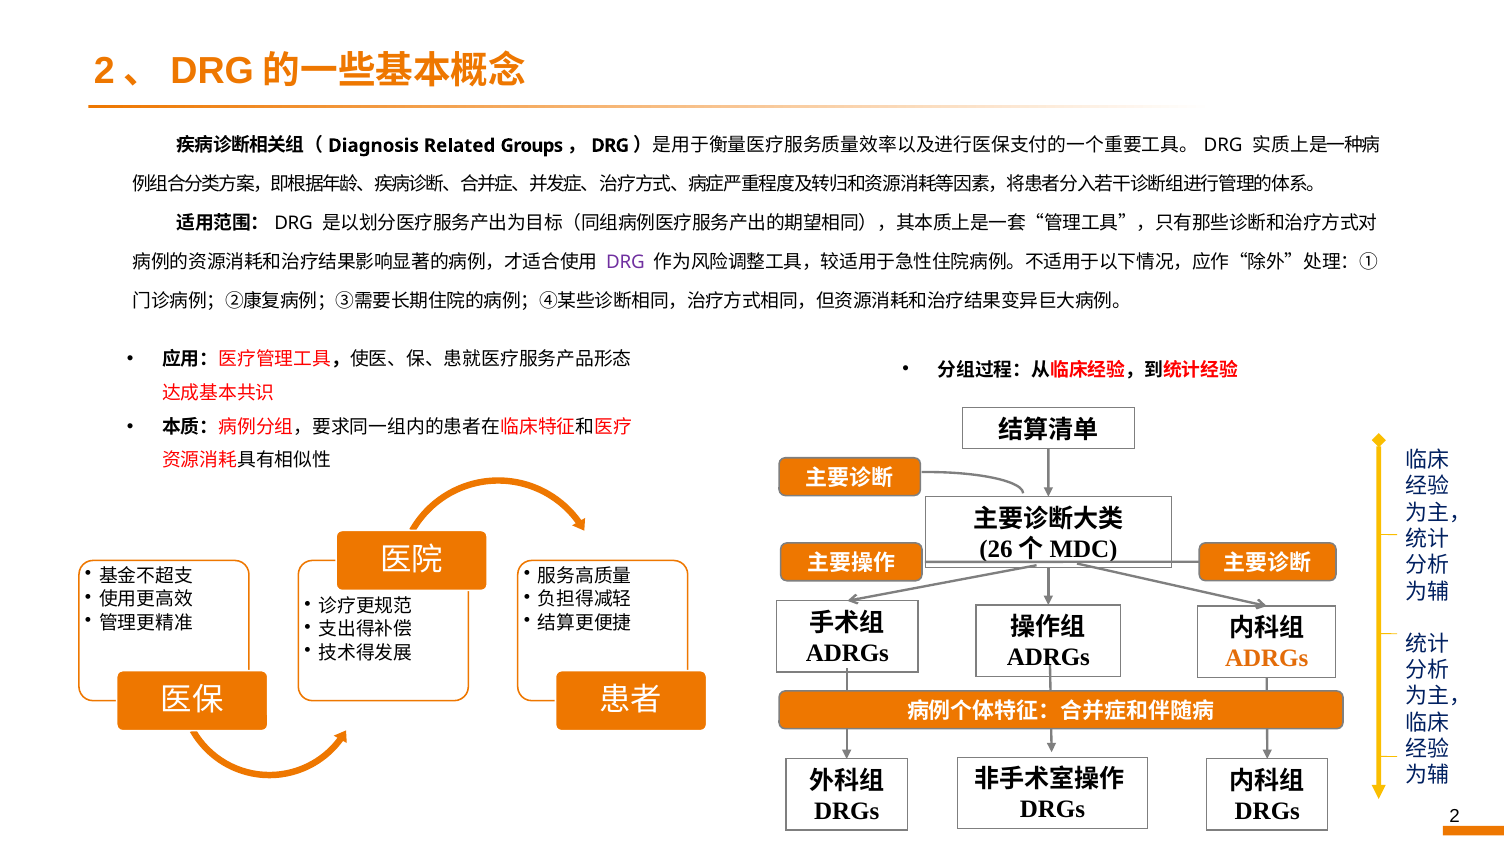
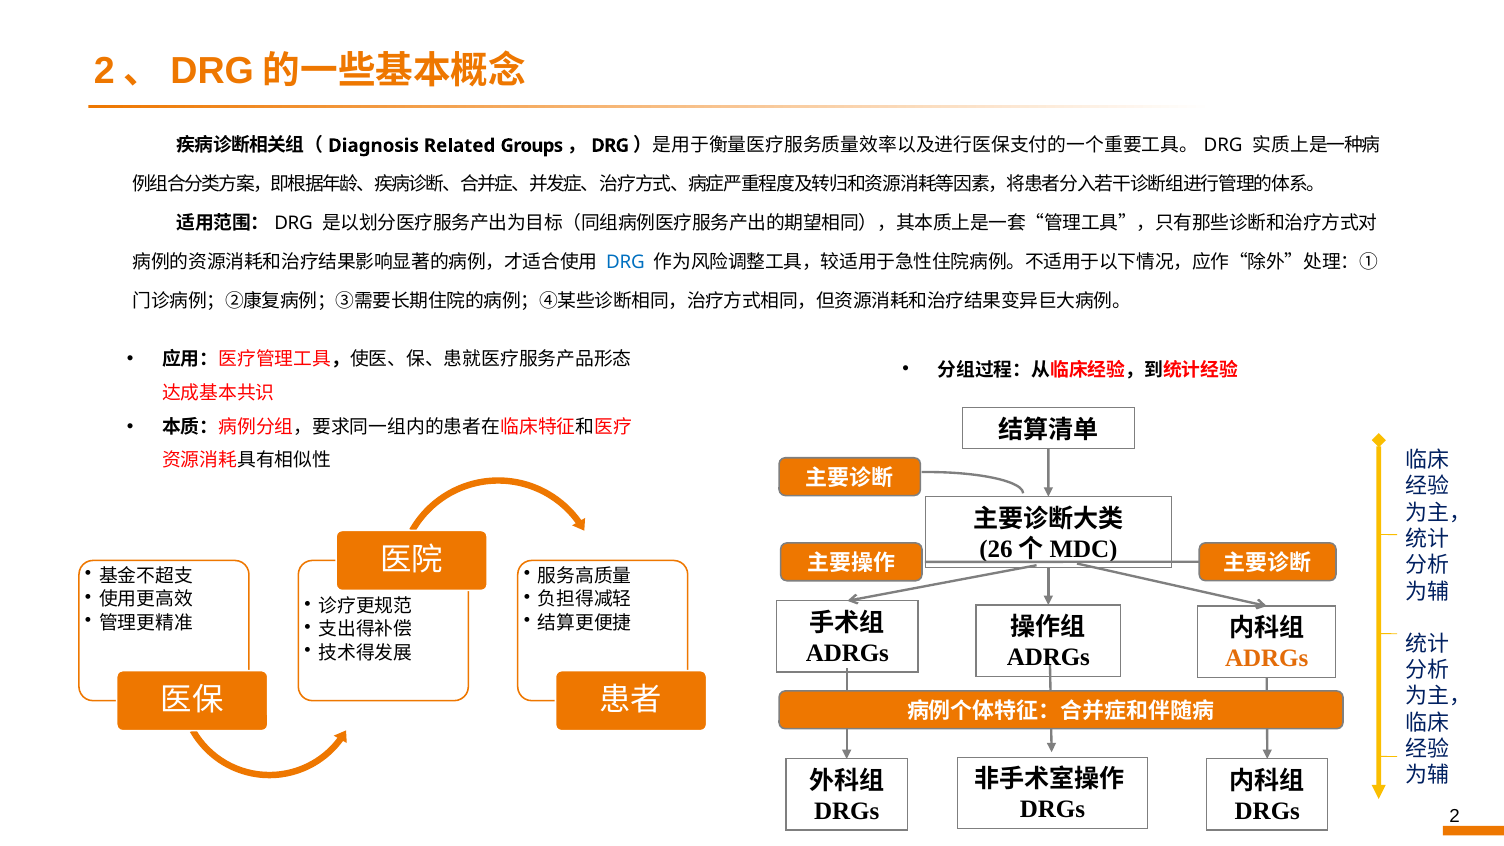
DRG at (625, 263) colour: purple -> blue
